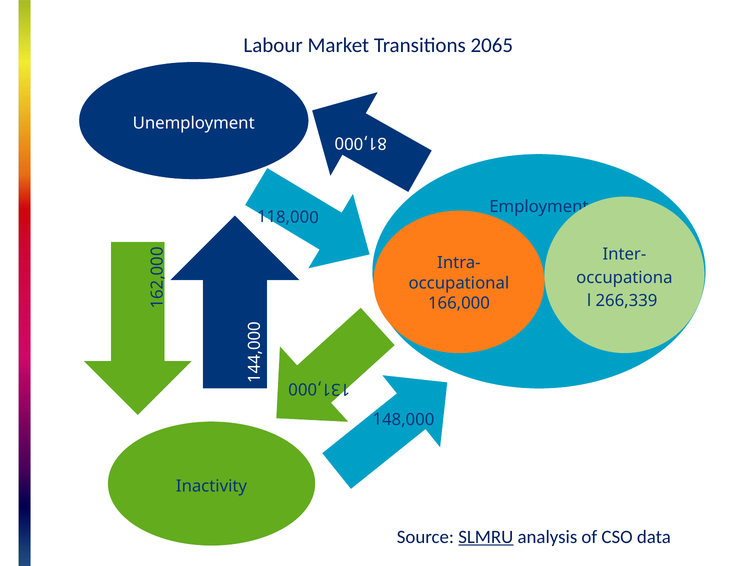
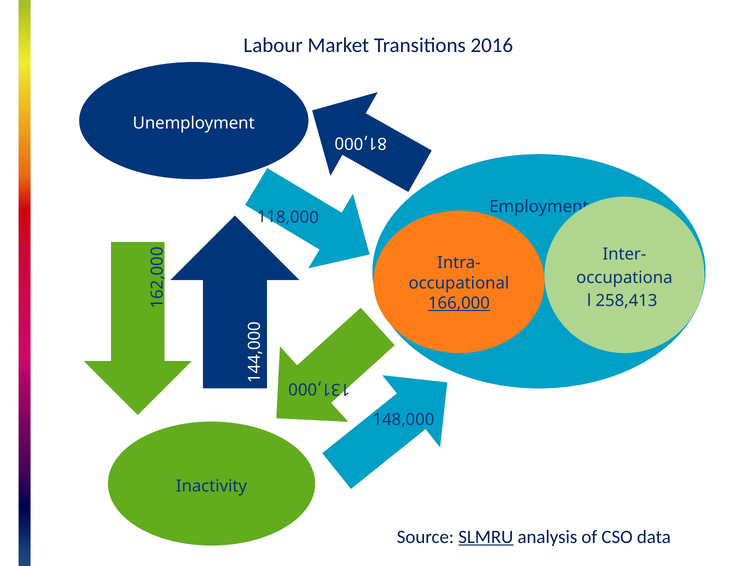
2065: 2065 -> 2016
266,339: 266,339 -> 258,413
166,000 underline: none -> present
